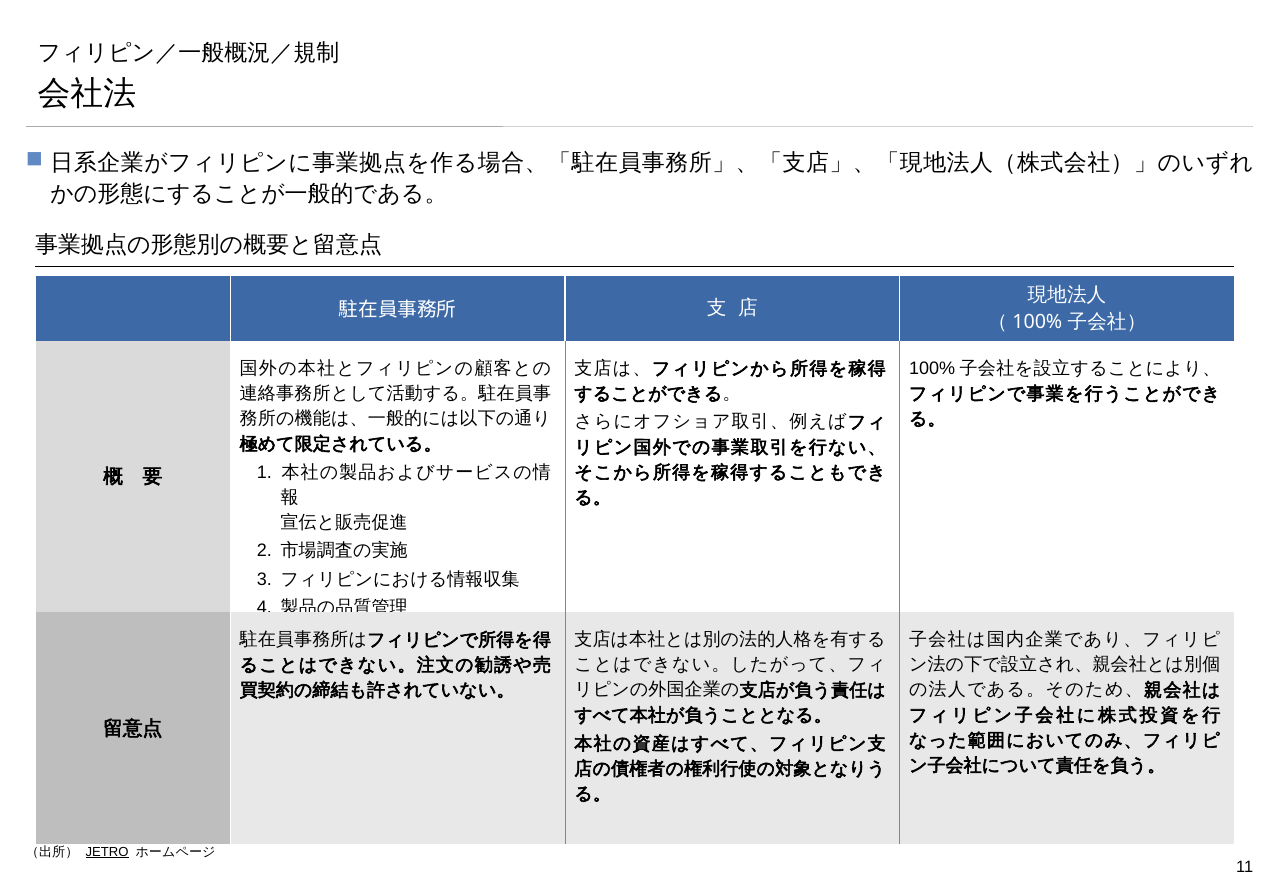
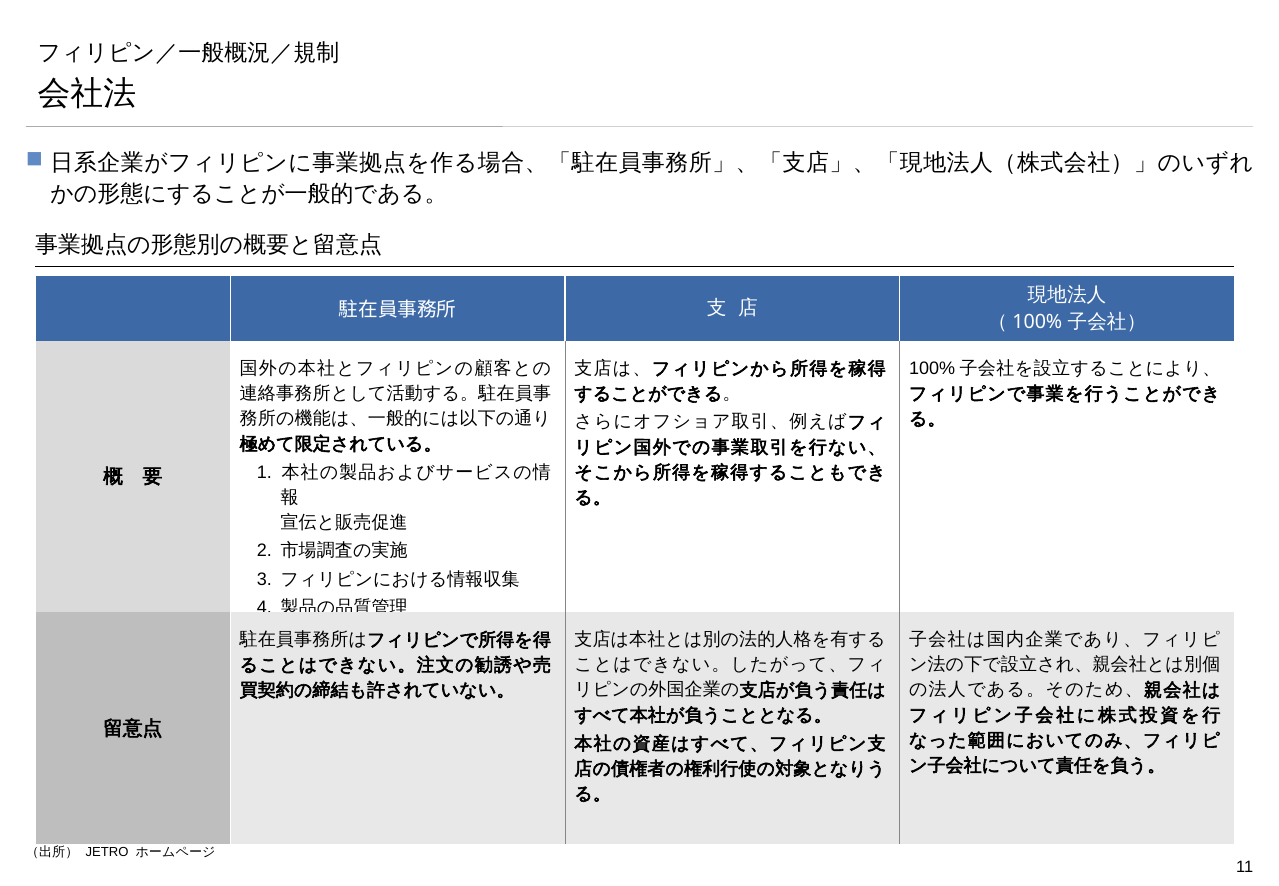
JETRO underline: present -> none
